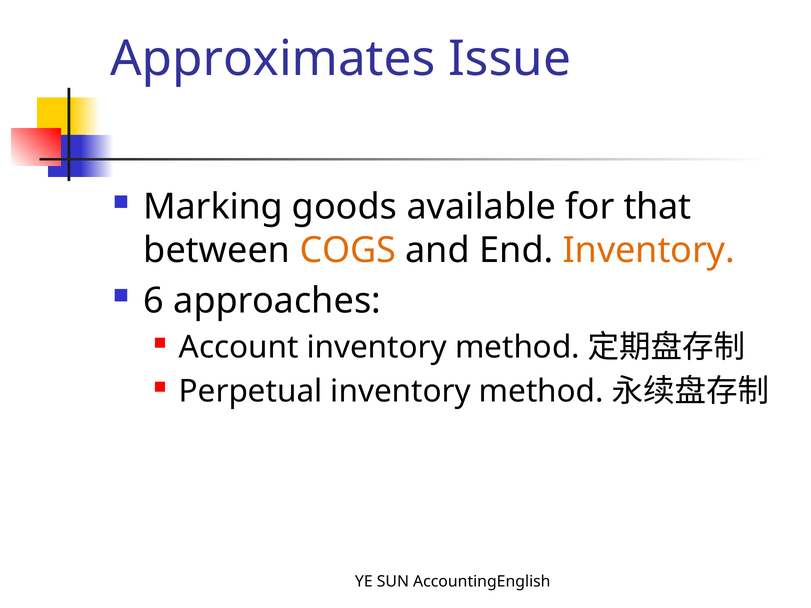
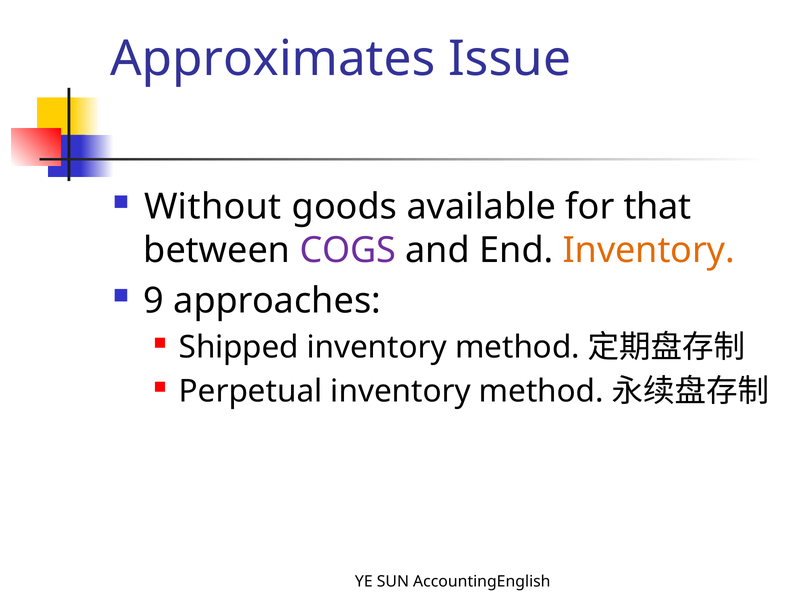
Marking: Marking -> Without
COGS colour: orange -> purple
6: 6 -> 9
Account: Account -> Shipped
